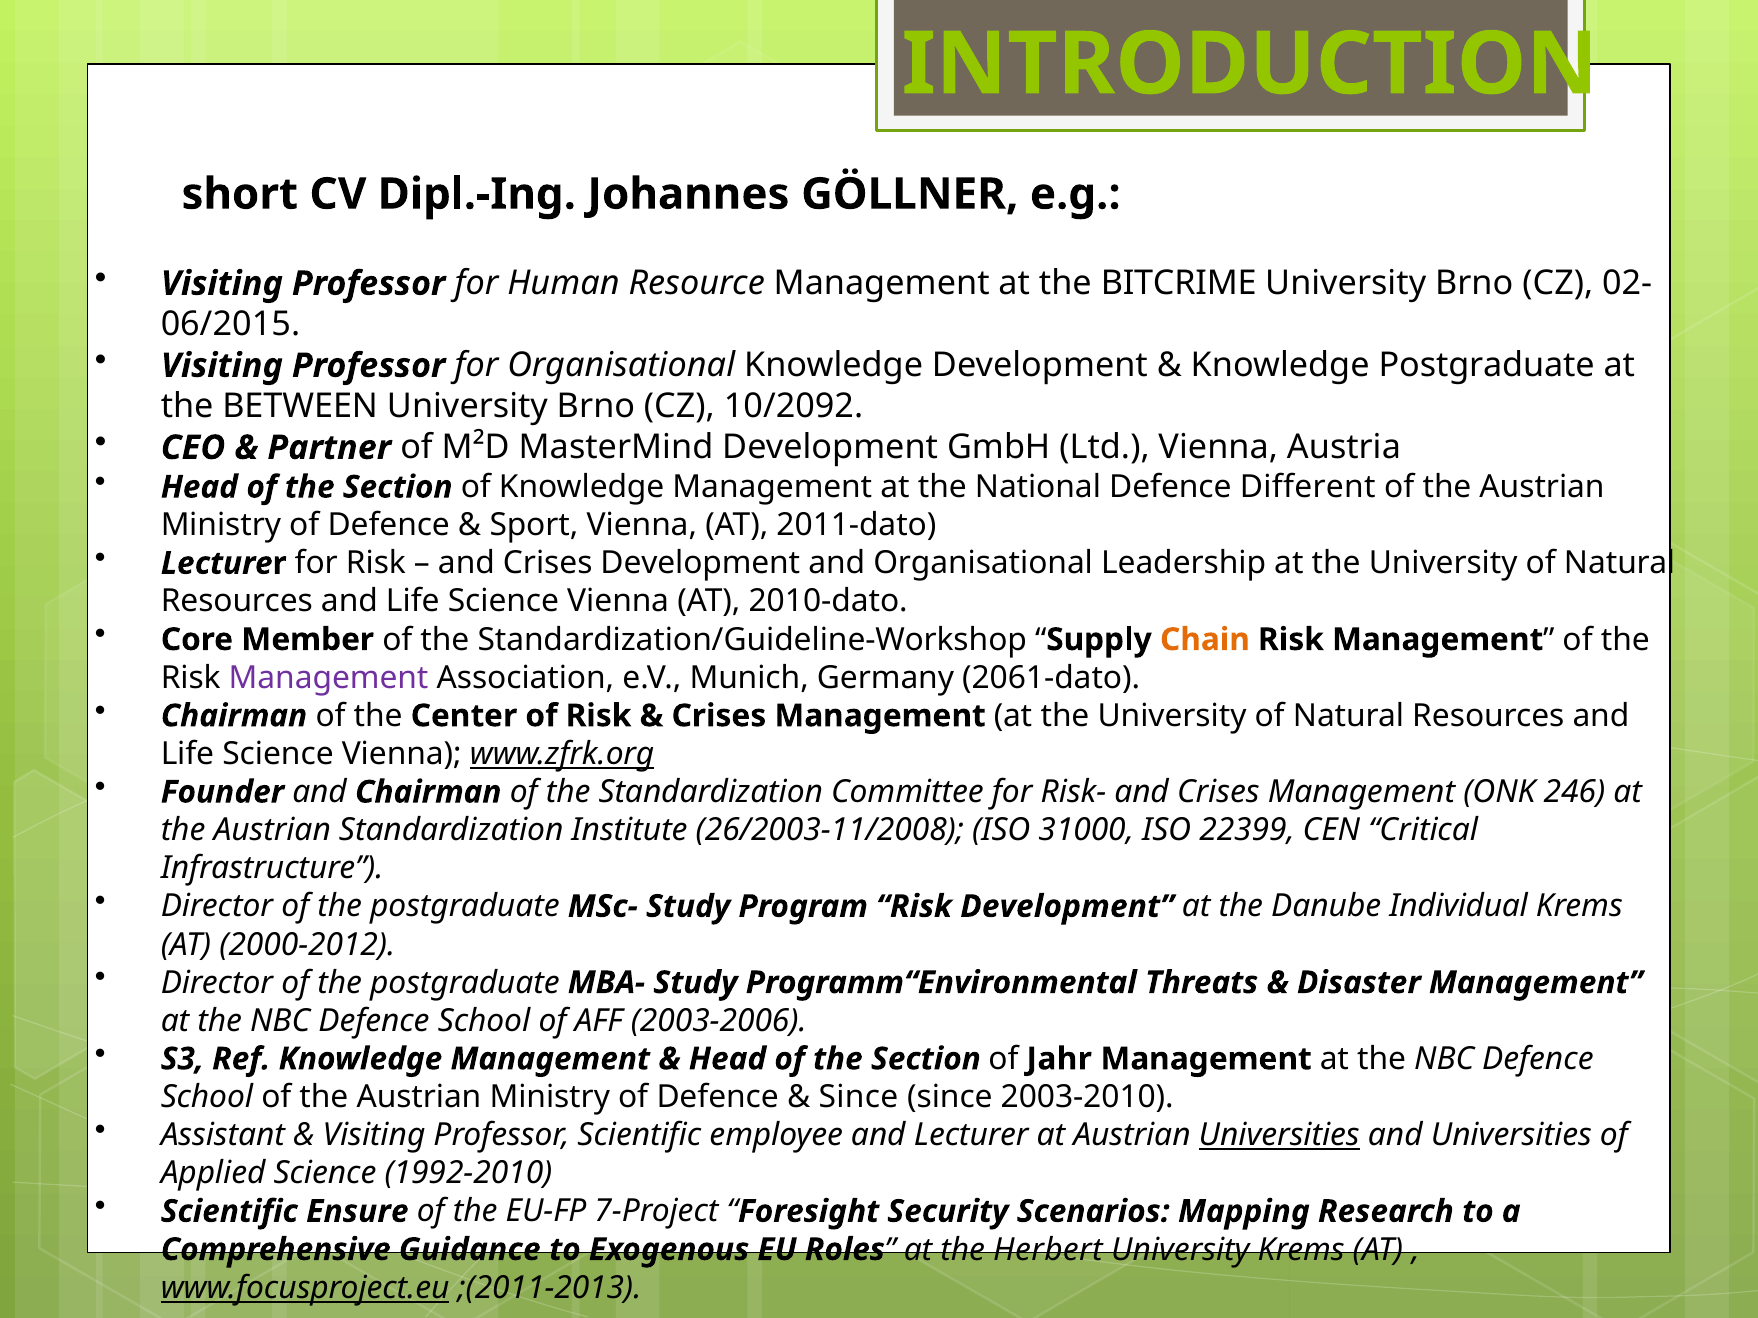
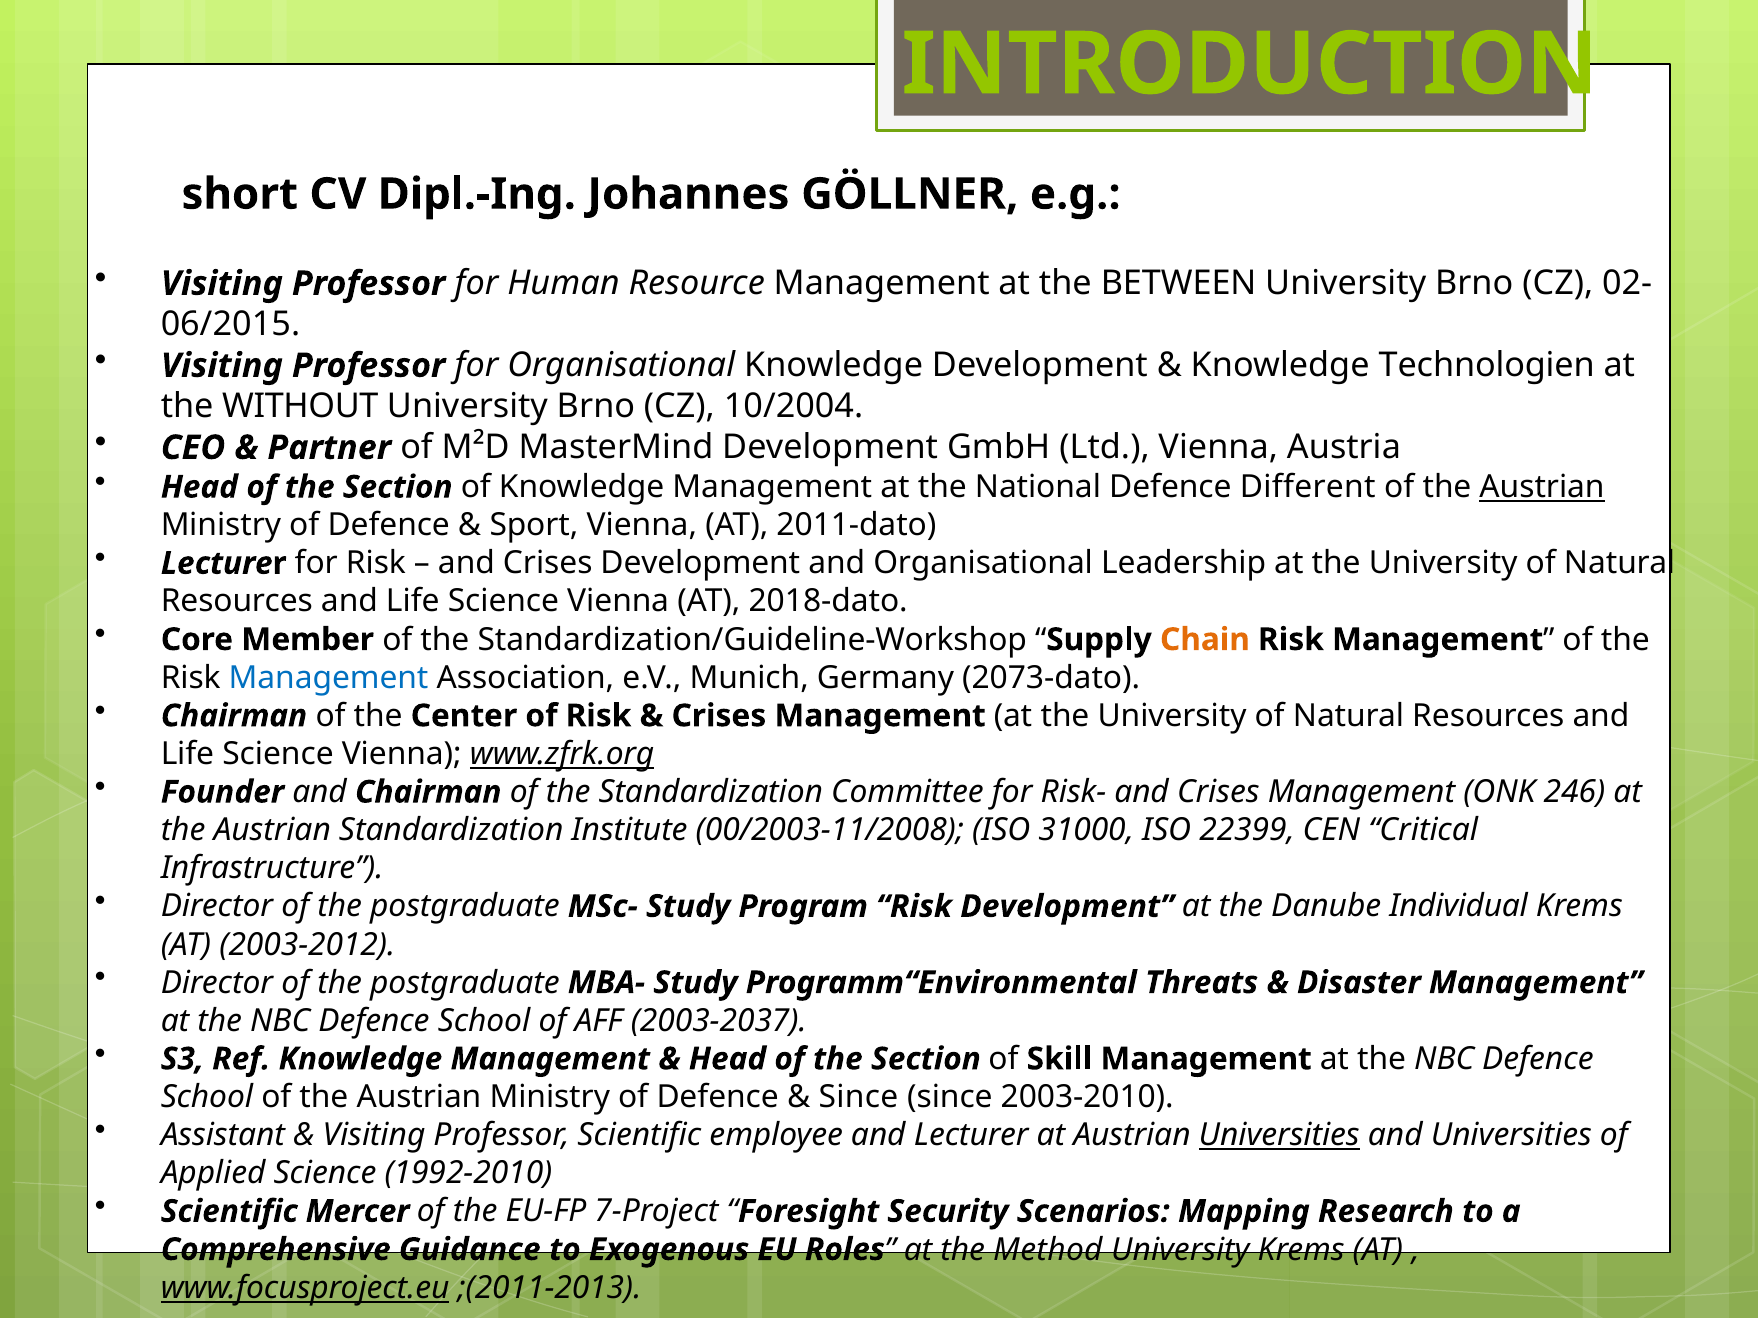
BITCRIME: BITCRIME -> BETWEEN
Knowledge Postgraduate: Postgraduate -> Technologien
BETWEEN: BETWEEN -> WITHOUT
10/2092: 10/2092 -> 10/2004
Austrian at (1542, 487) underline: none -> present
2010-dato: 2010-dato -> 2018-dato
Management at (329, 678) colour: purple -> blue
2061-dato: 2061-dato -> 2073-dato
26/2003-11/2008: 26/2003-11/2008 -> 00/2003-11/2008
2000-2012: 2000-2012 -> 2003-2012
2003-2006: 2003-2006 -> 2003-2037
Jahr: Jahr -> Skill
Ensure: Ensure -> Mercer
Herbert: Herbert -> Method
